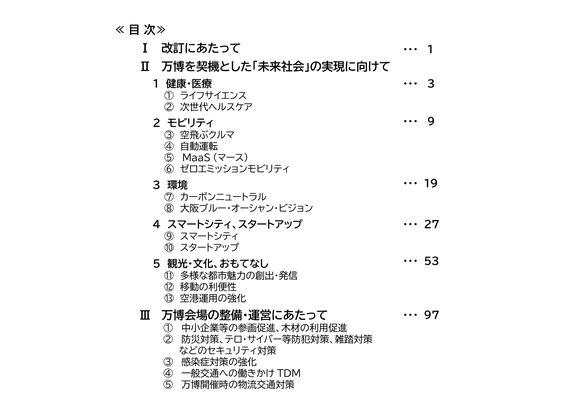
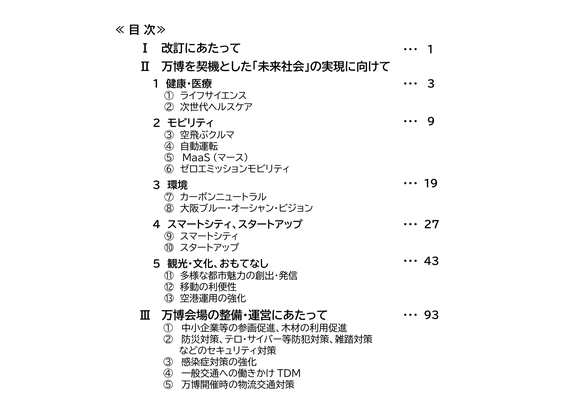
53: 53 -> 43
97: 97 -> 93
